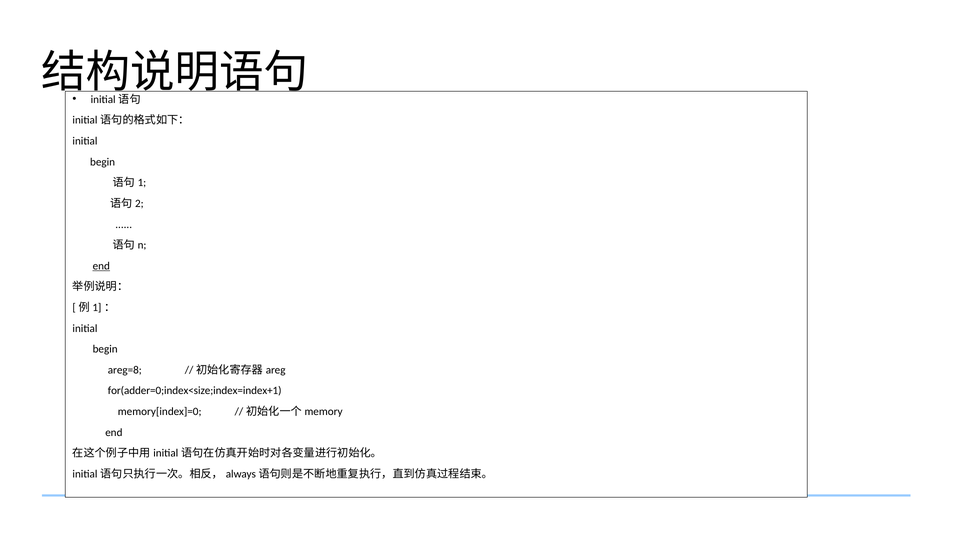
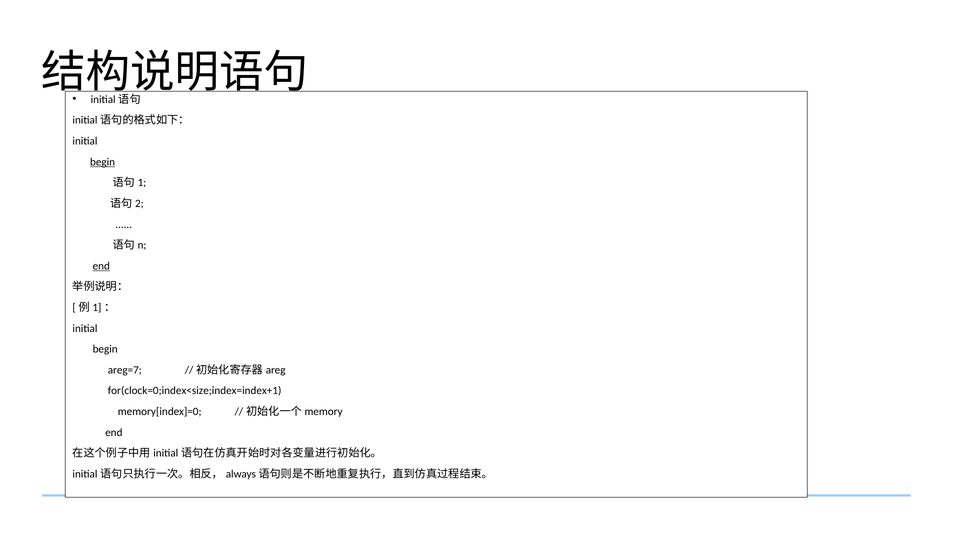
begin at (103, 162) underline: none -> present
areg=8: areg=8 -> areg=7
for(adder=0;index<size;index=index+1: for(adder=0;index<size;index=index+1 -> for(clock=0;index<size;index=index+1
